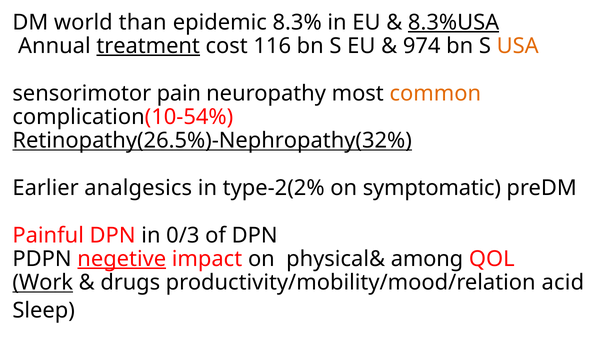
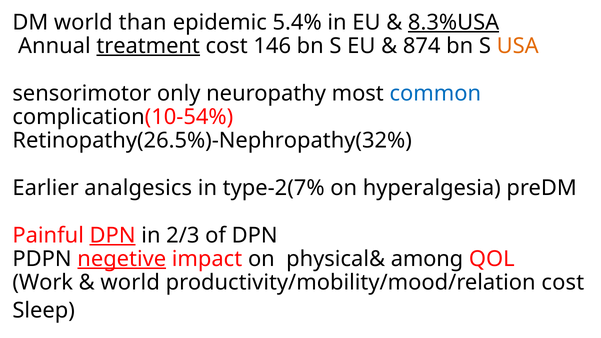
8.3%: 8.3% -> 5.4%
116: 116 -> 146
974: 974 -> 874
pain: pain -> only
common colour: orange -> blue
Retinopathy(26.5%)-Nephropathy(32% underline: present -> none
type-2(2%: type-2(2% -> type-2(7%
symptomatic: symptomatic -> hyperalgesia
DPN at (113, 235) underline: none -> present
0/3: 0/3 -> 2/3
Work underline: present -> none
drugs at (130, 283): drugs -> world
productivity/mobility/mood/relation acid: acid -> cost
